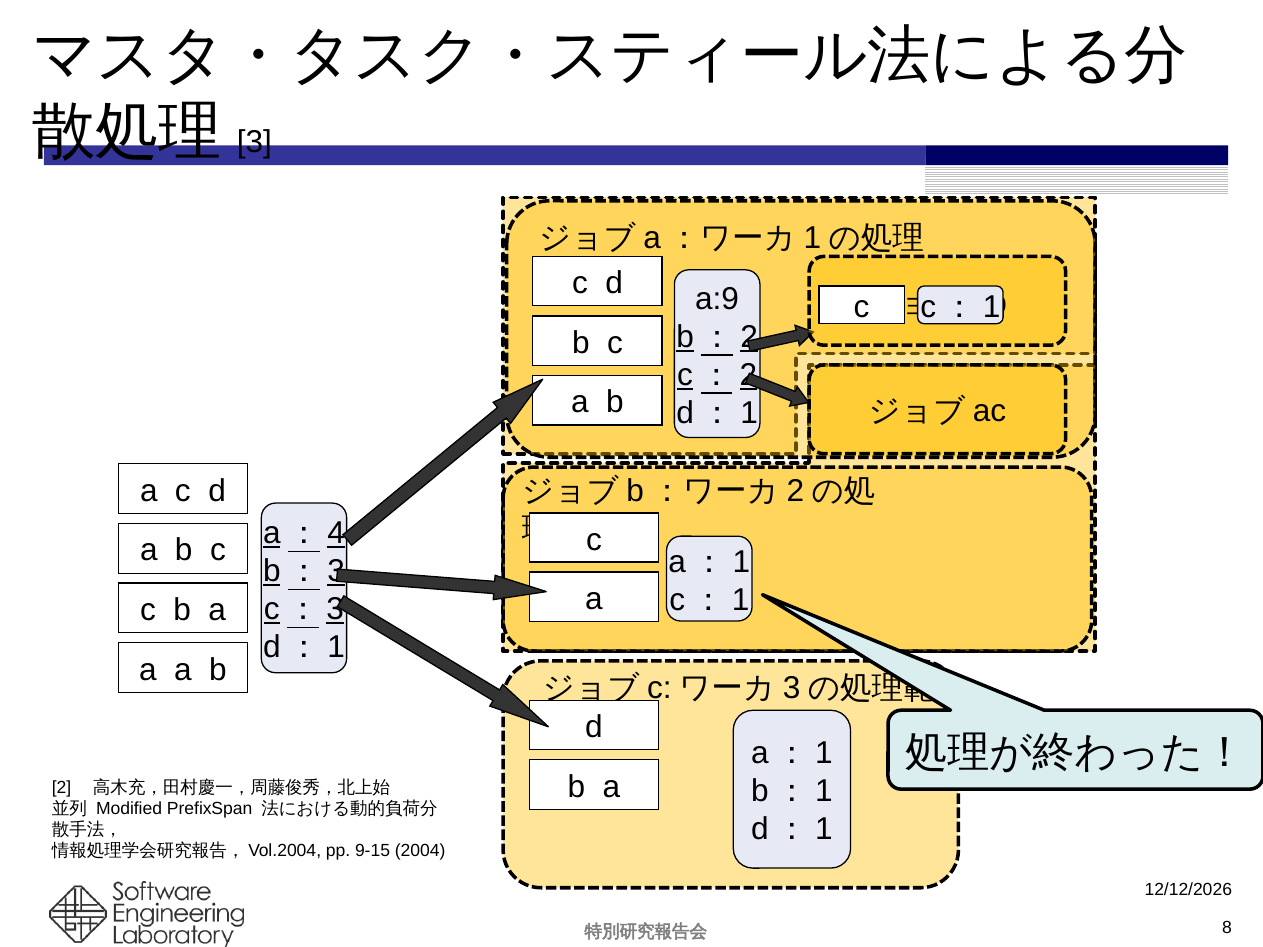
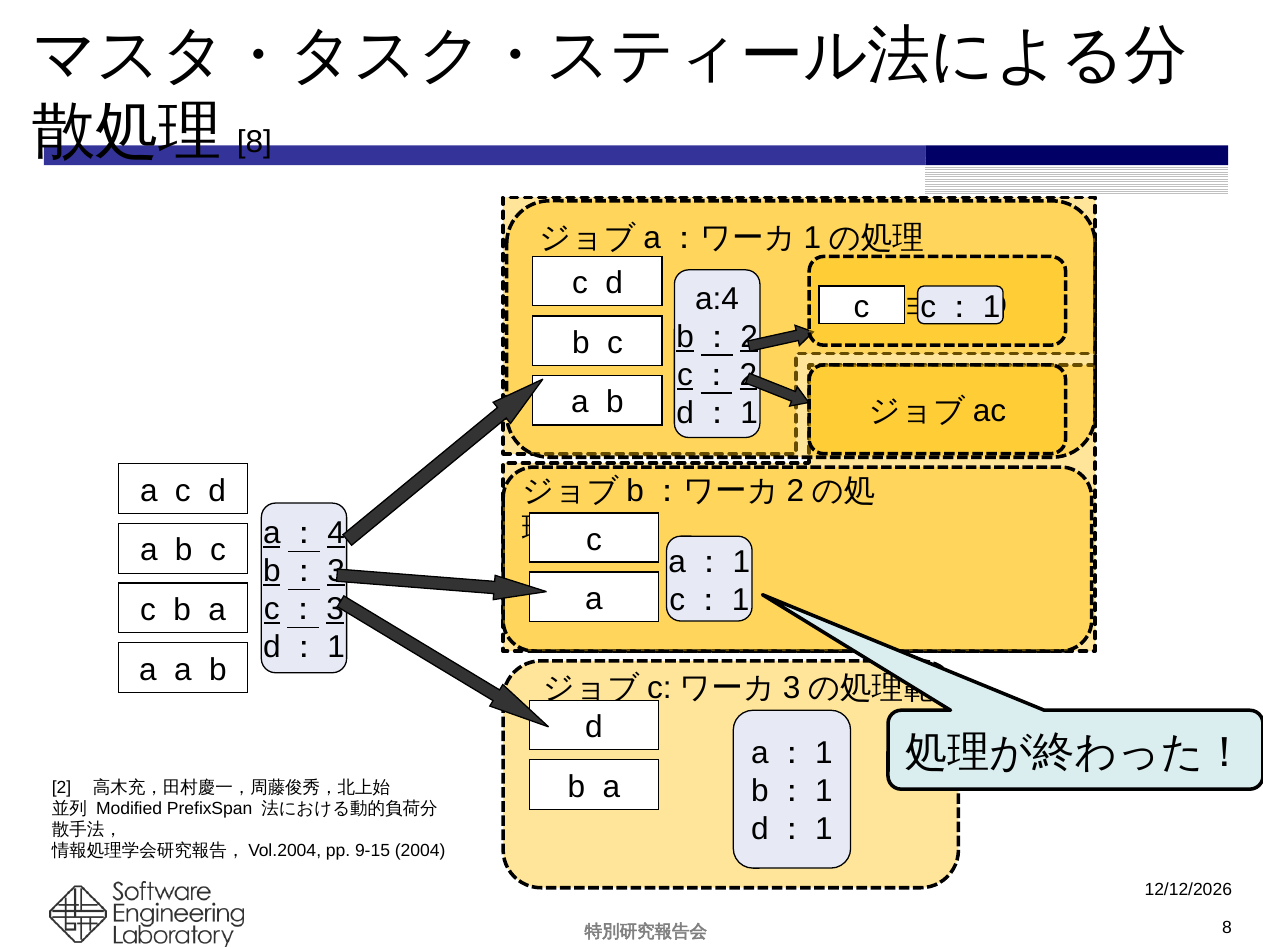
3 at (254, 142): 3 -> 8
a:9: a:9 -> a:4
